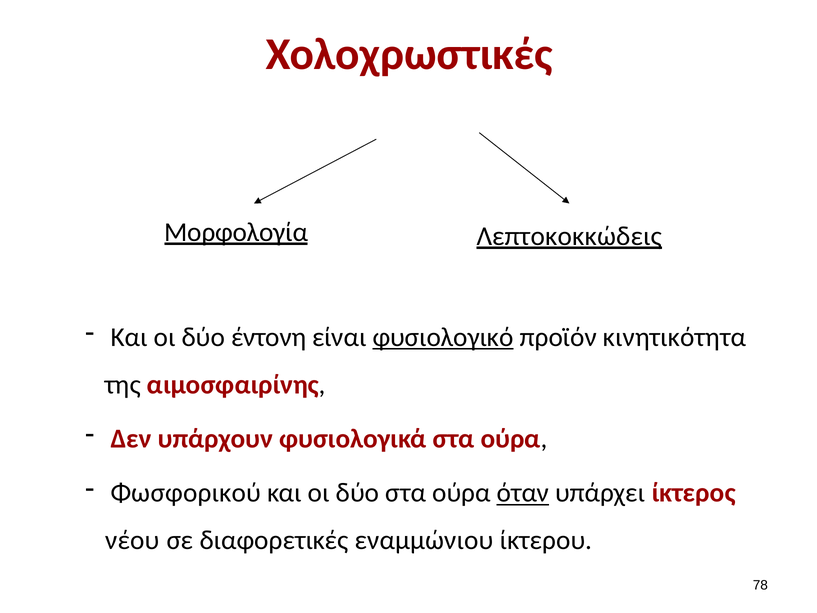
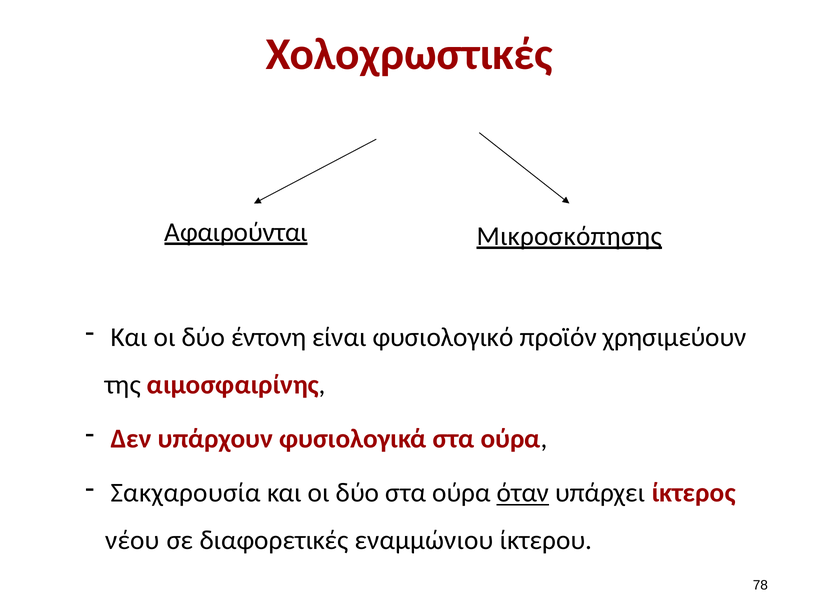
Μορφολογία: Μορφολογία -> Αφαιρούνται
Λεπτοκοκκώδεις: Λεπτοκοκκώδεις -> Μικροσκόπησης
φυσιολογικό underline: present -> none
κινητικότητα: κινητικότητα -> χρησιμεύουν
Φωσφορικού: Φωσφορικού -> Σακχαρουσία
